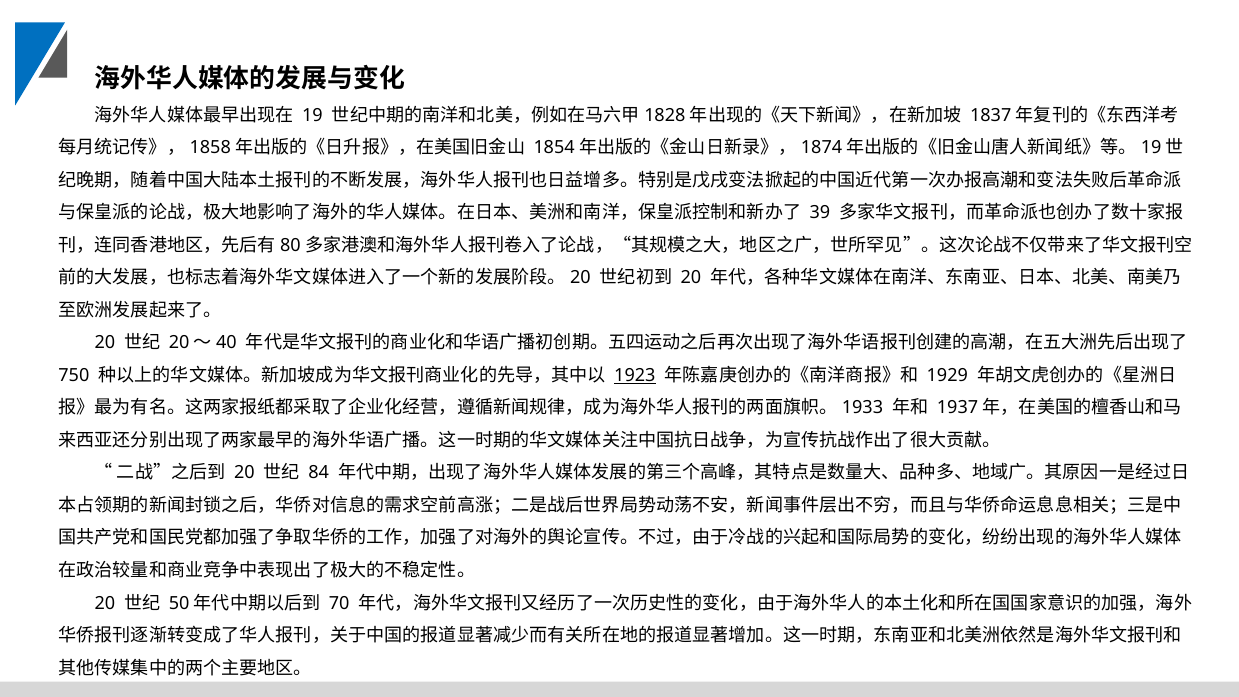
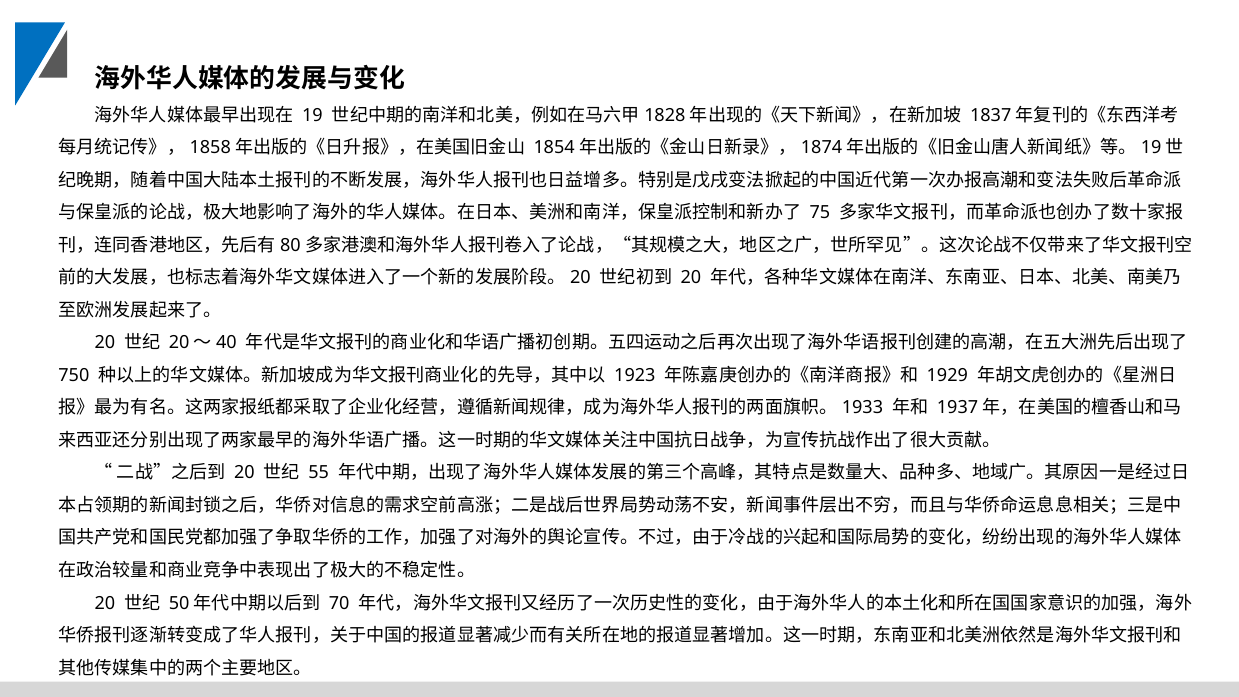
39: 39 -> 75
1923 underline: present -> none
84: 84 -> 55
